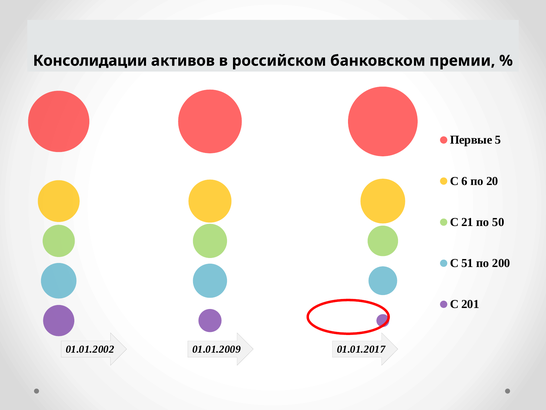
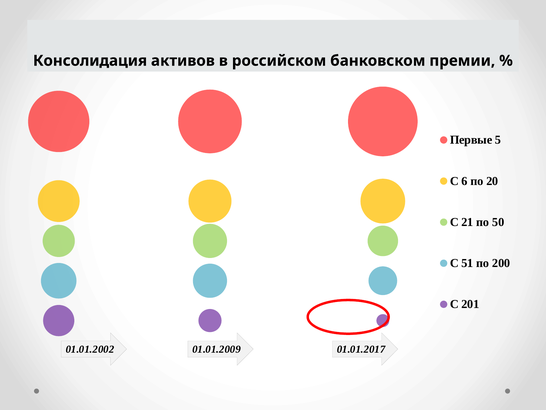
Консолидации: Консолидации -> Консолидация
